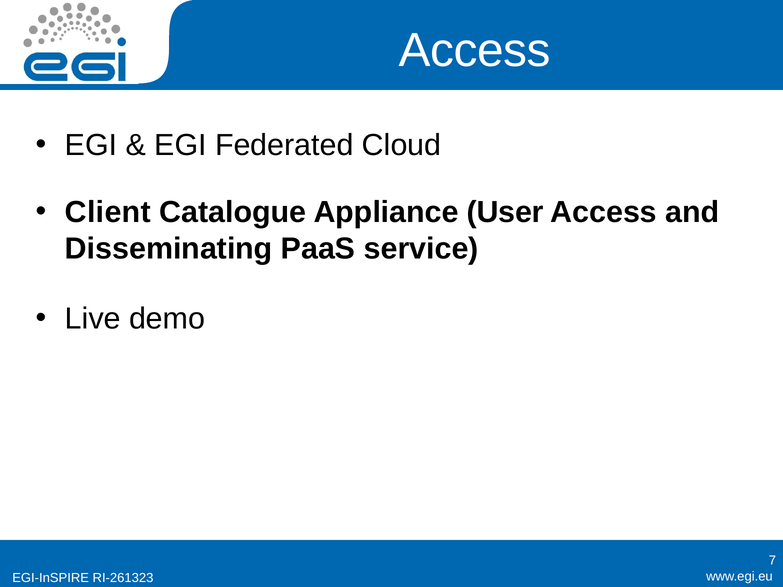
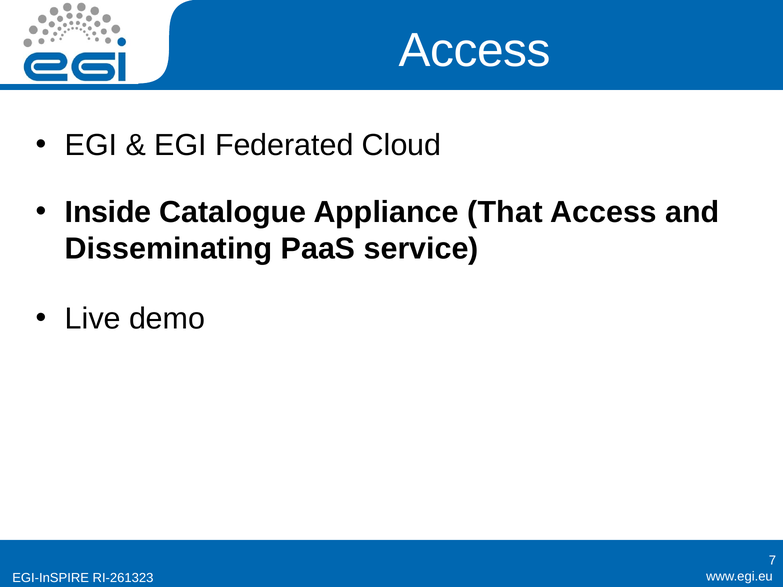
Client: Client -> Inside
User: User -> That
